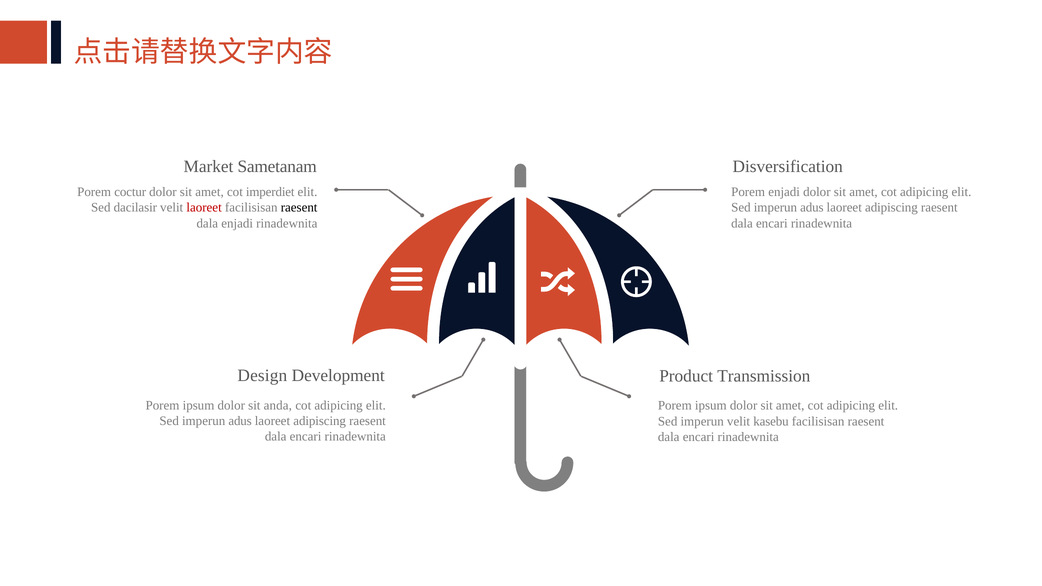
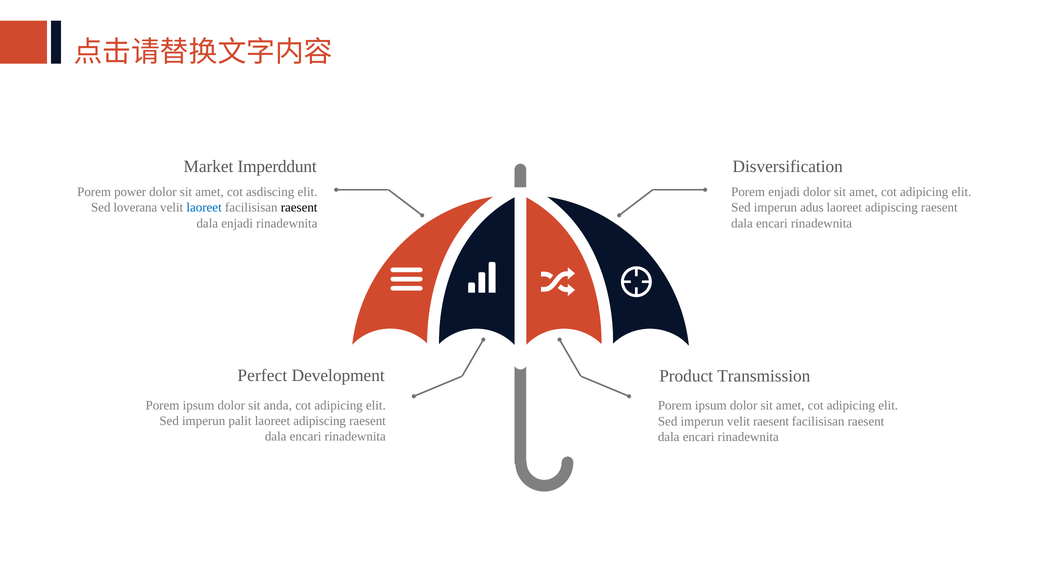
Sametanam: Sametanam -> Imperddunt
coctur: coctur -> power
imperdiet: imperdiet -> asdiscing
dacilasir: dacilasir -> loverana
laoreet at (204, 208) colour: red -> blue
Design: Design -> Perfect
adus at (240, 421): adus -> palit
velit kasebu: kasebu -> raesent
